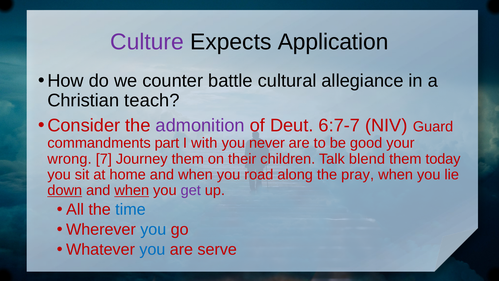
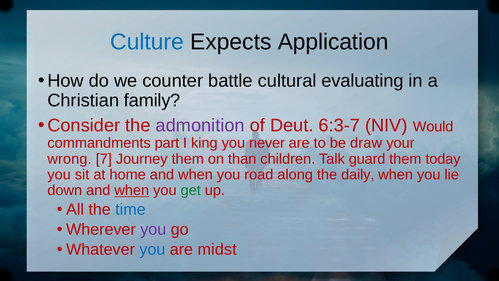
Culture colour: purple -> blue
allegiance: allegiance -> evaluating
teach: teach -> family
6:7-7: 6:7-7 -> 6:3-7
Guard: Guard -> Would
with: with -> king
good: good -> draw
their: their -> than
blend: blend -> guard
pray: pray -> daily
down underline: present -> none
get colour: purple -> green
you at (153, 229) colour: blue -> purple
serve: serve -> midst
